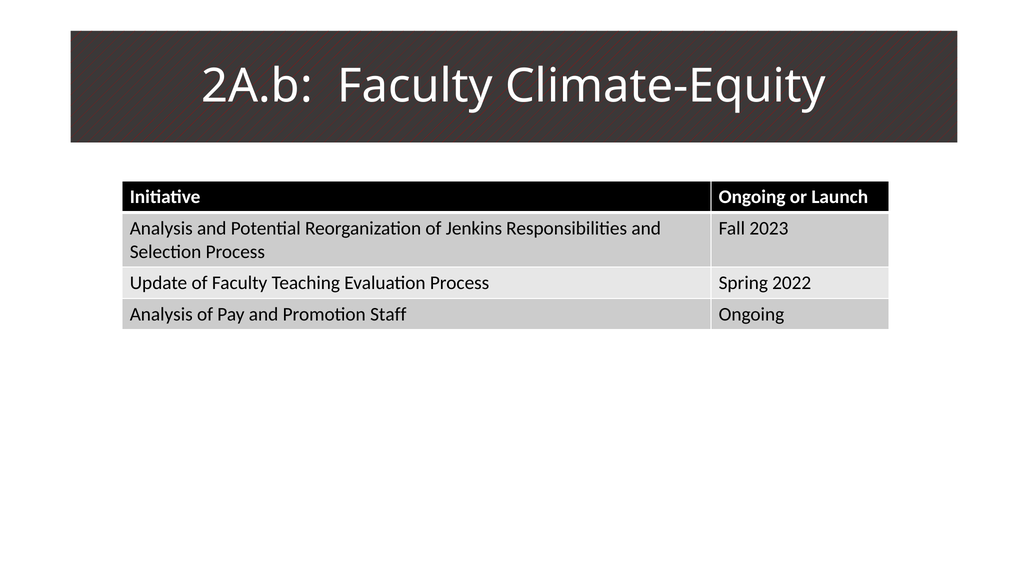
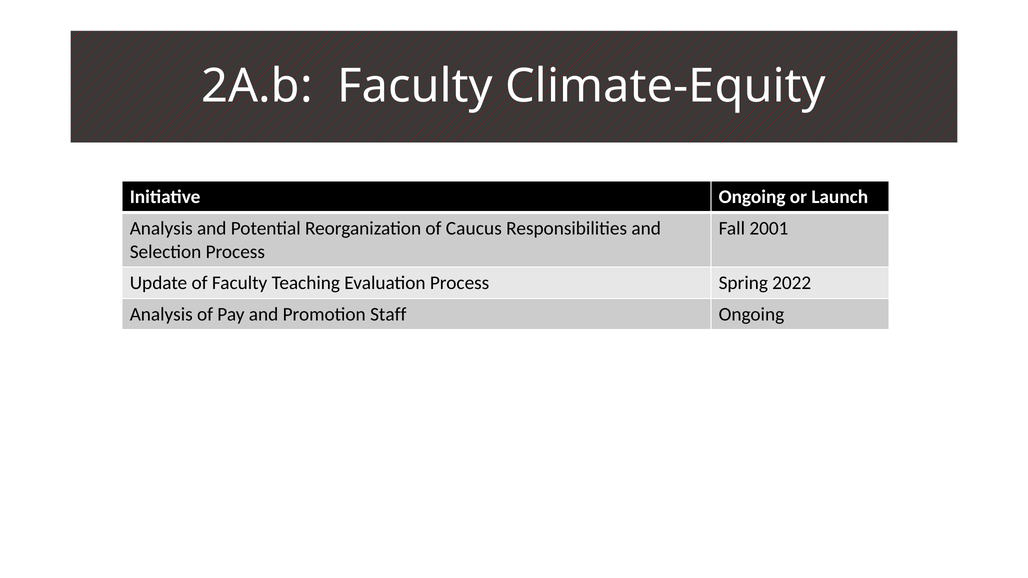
Jenkins: Jenkins -> Caucus
2023: 2023 -> 2001
